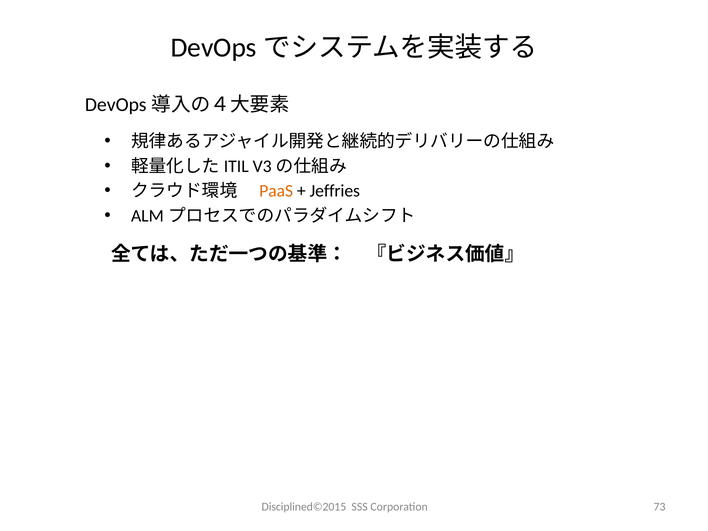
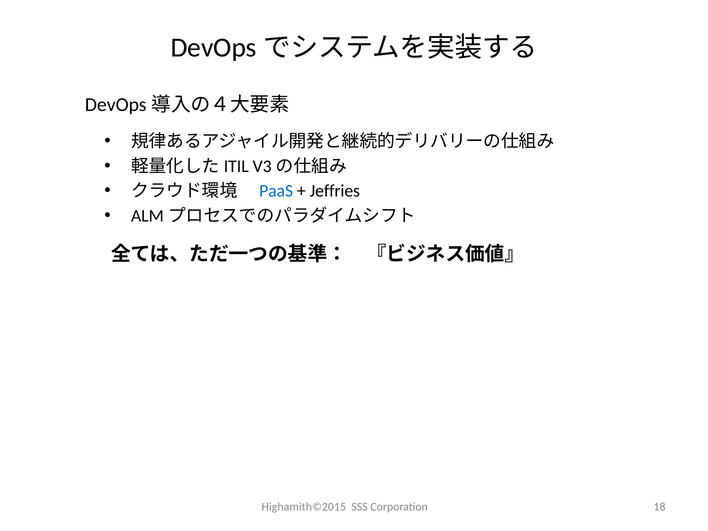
PaaS colour: orange -> blue
Disciplined©2015: Disciplined©2015 -> Highamith©2015
73: 73 -> 18
